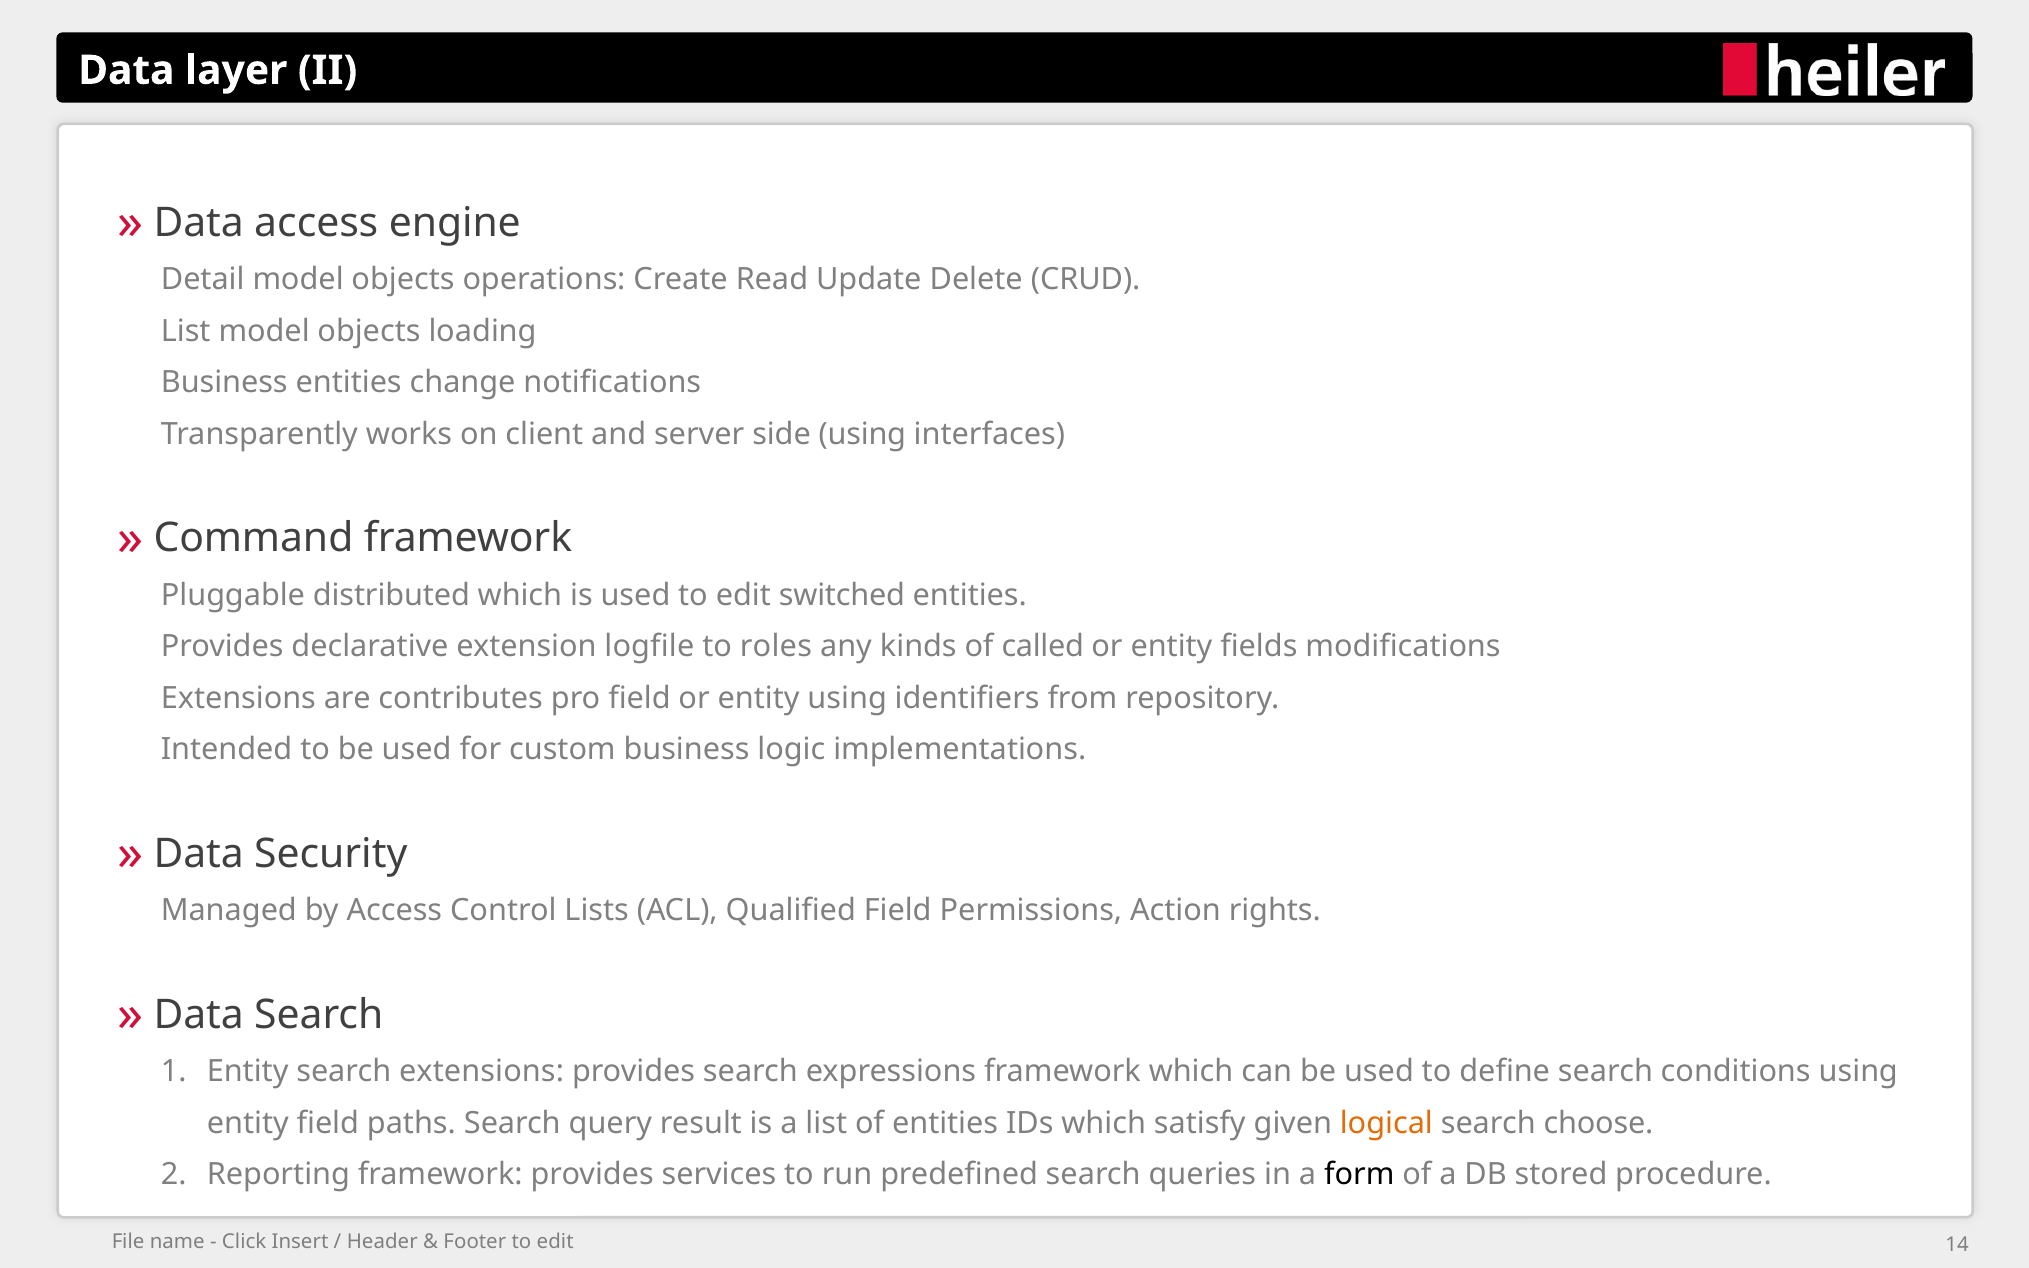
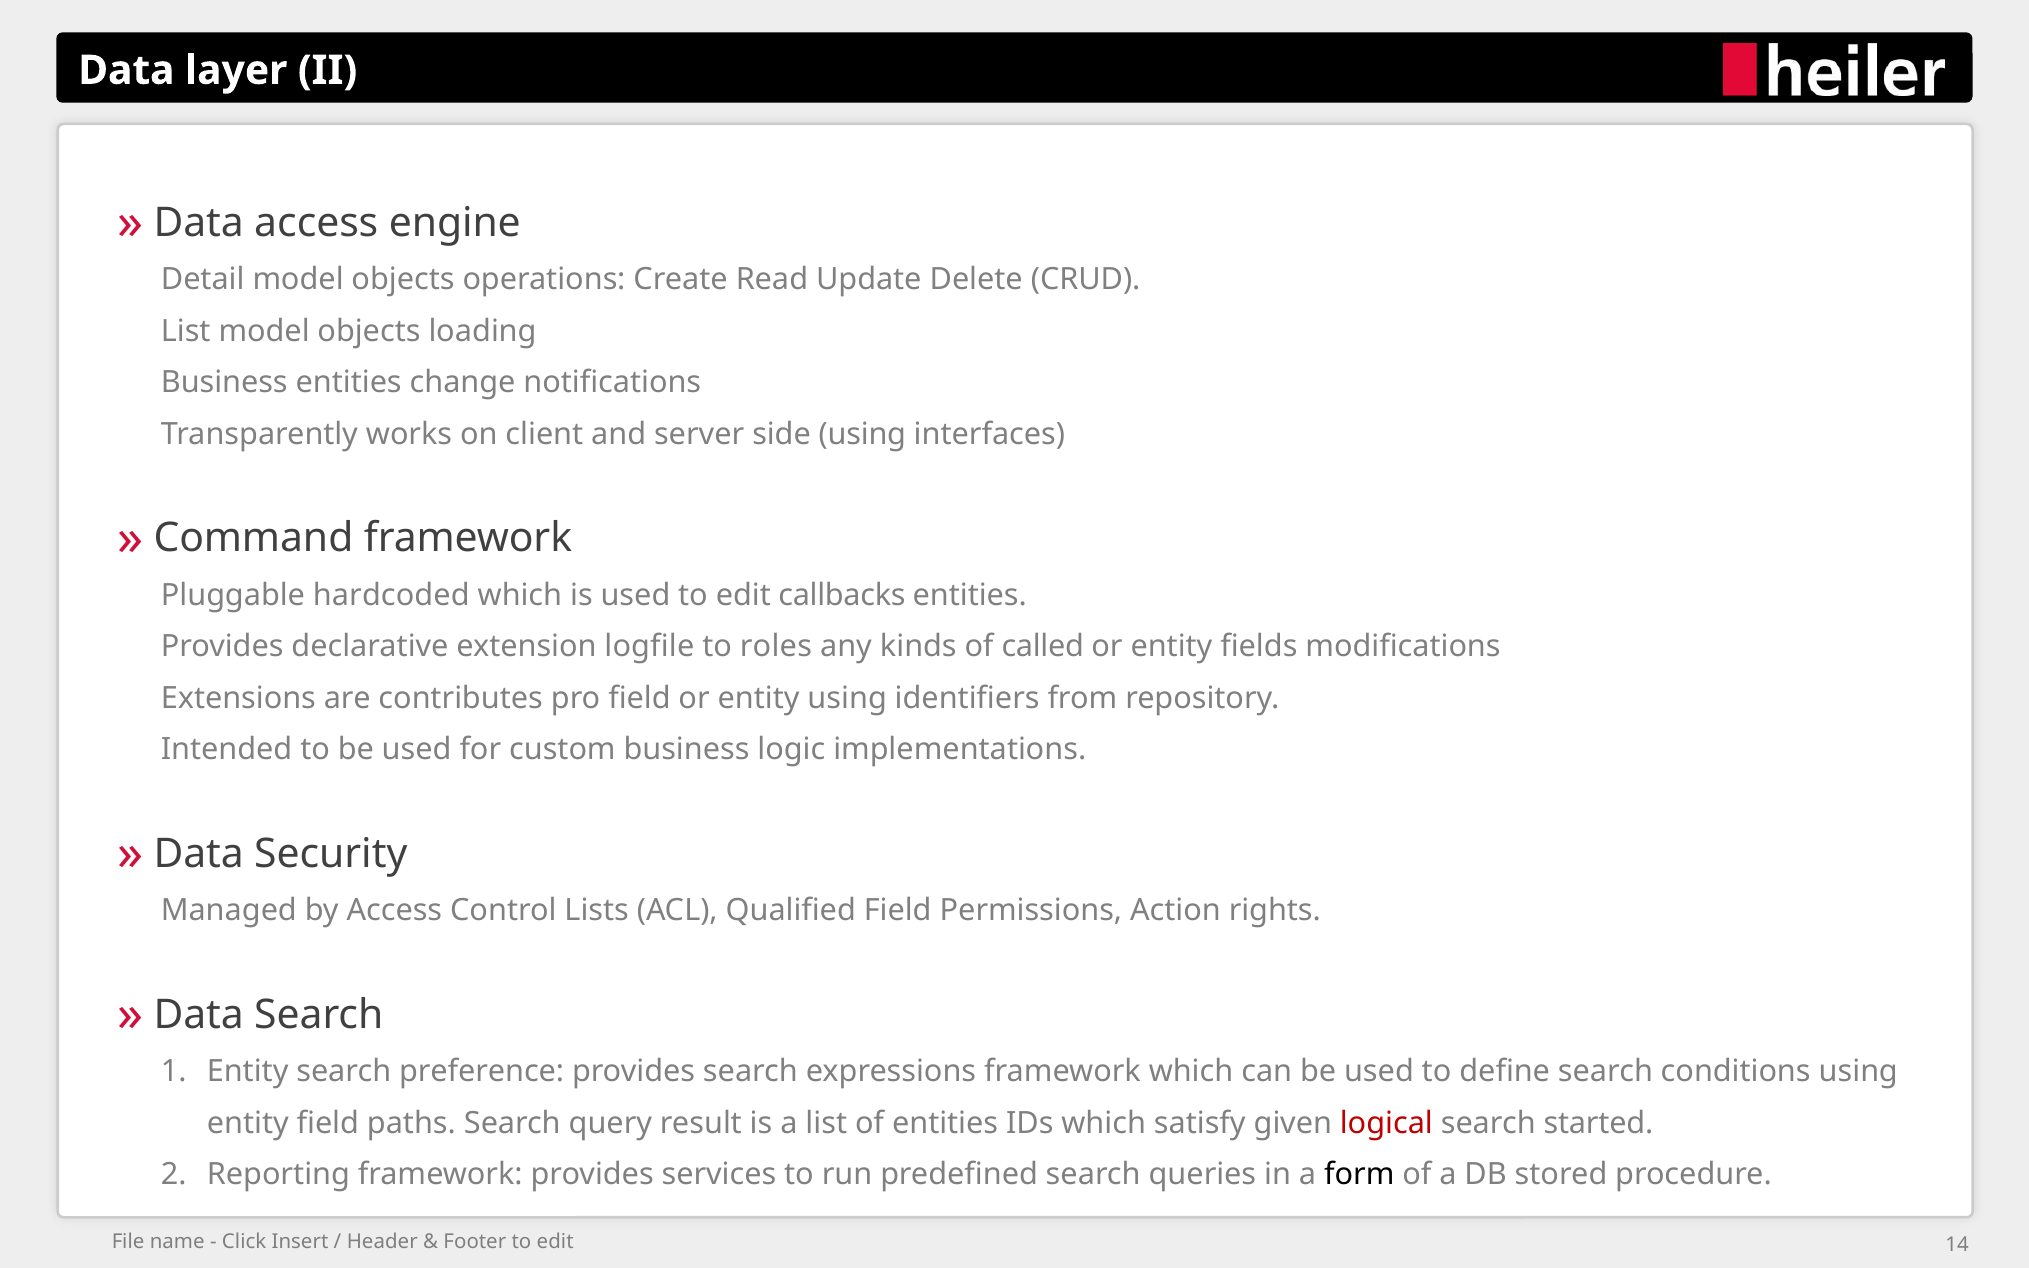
distributed: distributed -> hardcoded
switched: switched -> callbacks
search extensions: extensions -> preference
logical colour: orange -> red
choose: choose -> started
